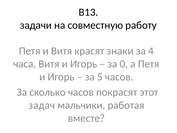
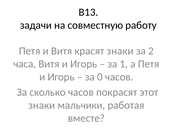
4: 4 -> 2
0: 0 -> 1
5: 5 -> 0
задач at (42, 105): задач -> знаки
